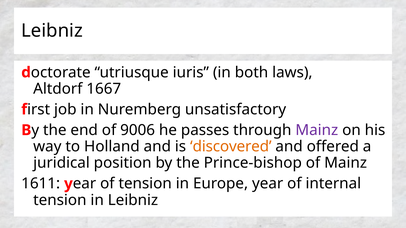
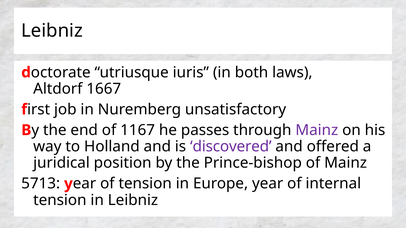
9006: 9006 -> 1167
discovered colour: orange -> purple
1611: 1611 -> 5713
